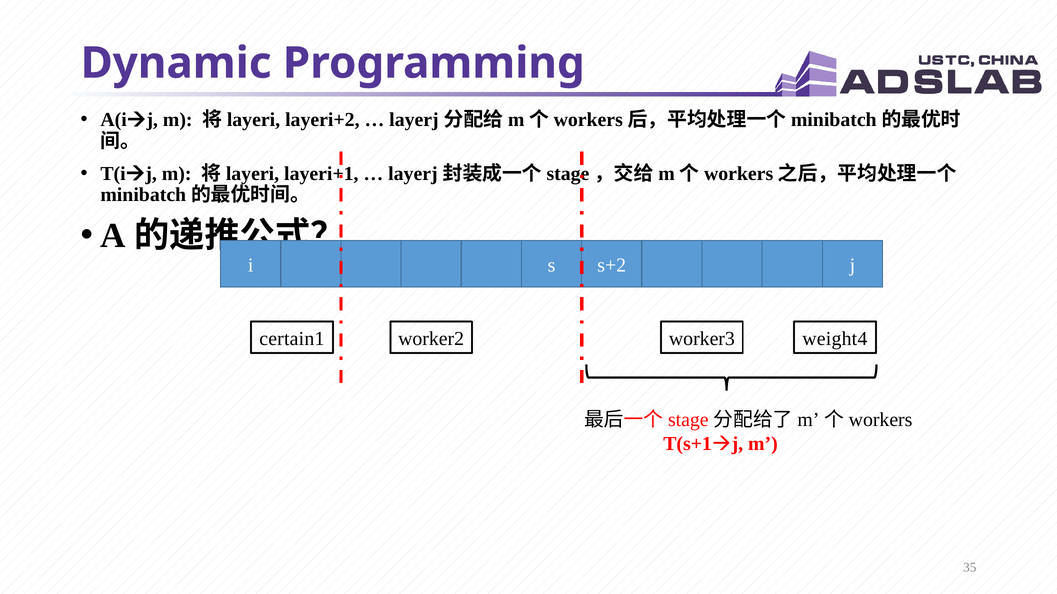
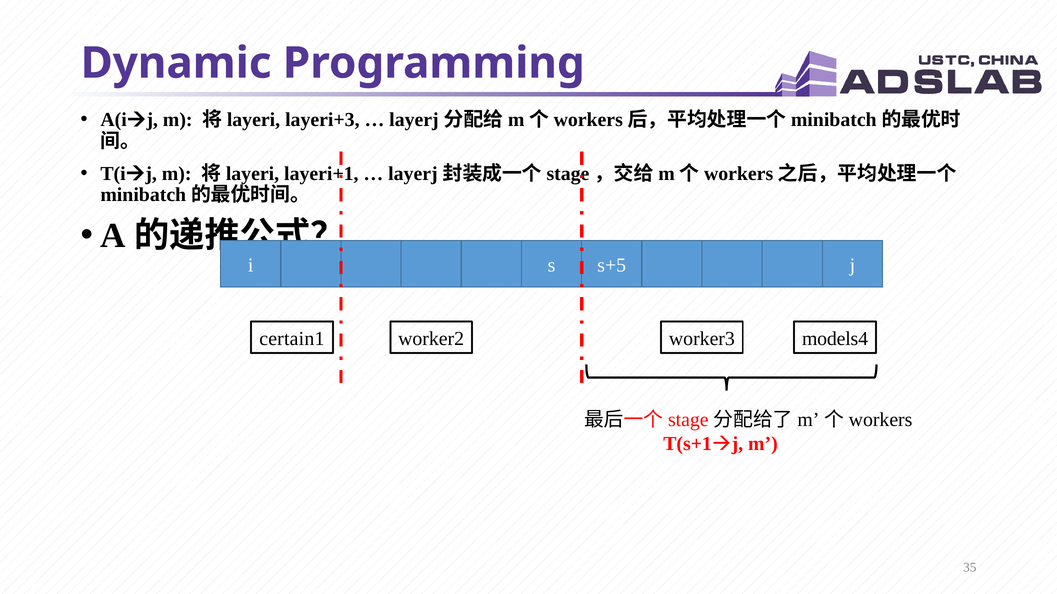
layeri+2: layeri+2 -> layeri+3
s+2: s+2 -> s+5
weight4: weight4 -> models4
